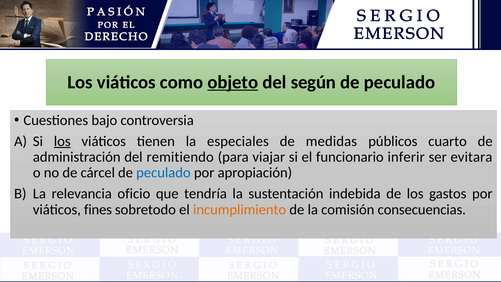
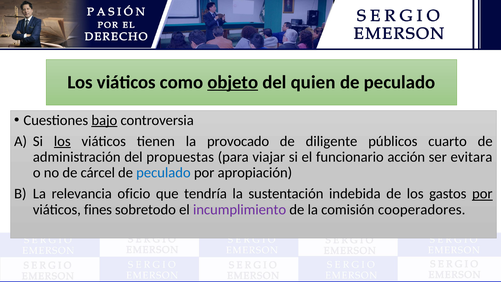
según: según -> quien
bajo underline: none -> present
especiales: especiales -> provocado
medidas: medidas -> diligente
remitiendo: remitiendo -> propuestas
inferir: inferir -> acción
por at (482, 194) underline: none -> present
incumplimiento colour: orange -> purple
consecuencias: consecuencias -> cooperadores
